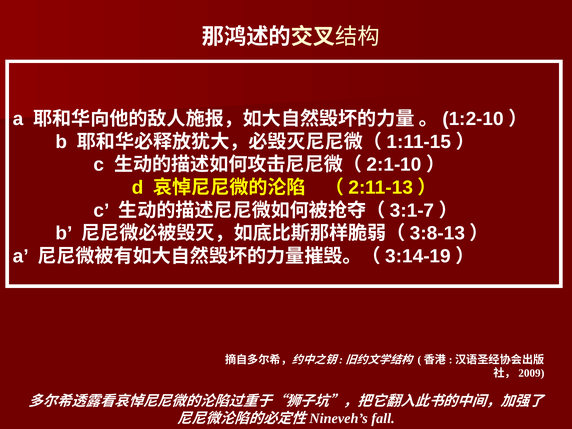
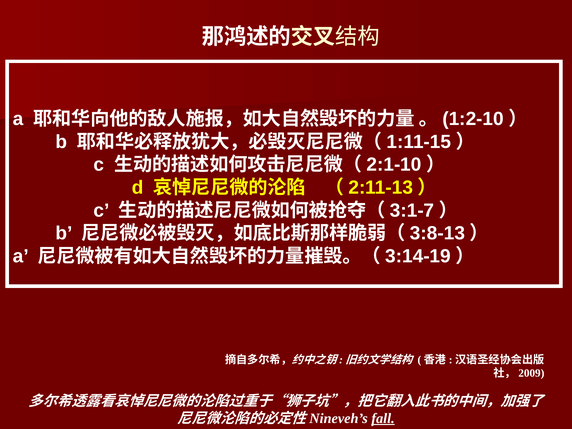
fall underline: none -> present
